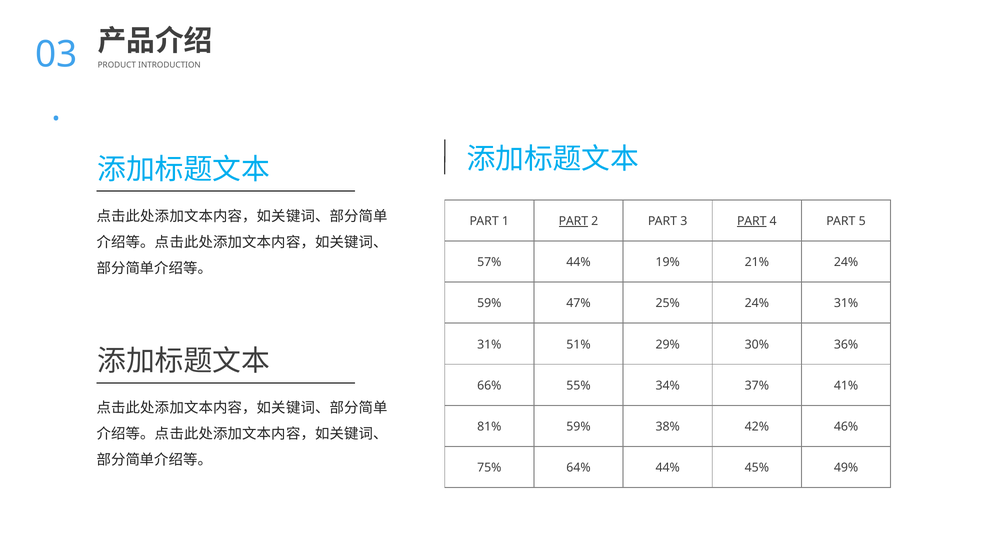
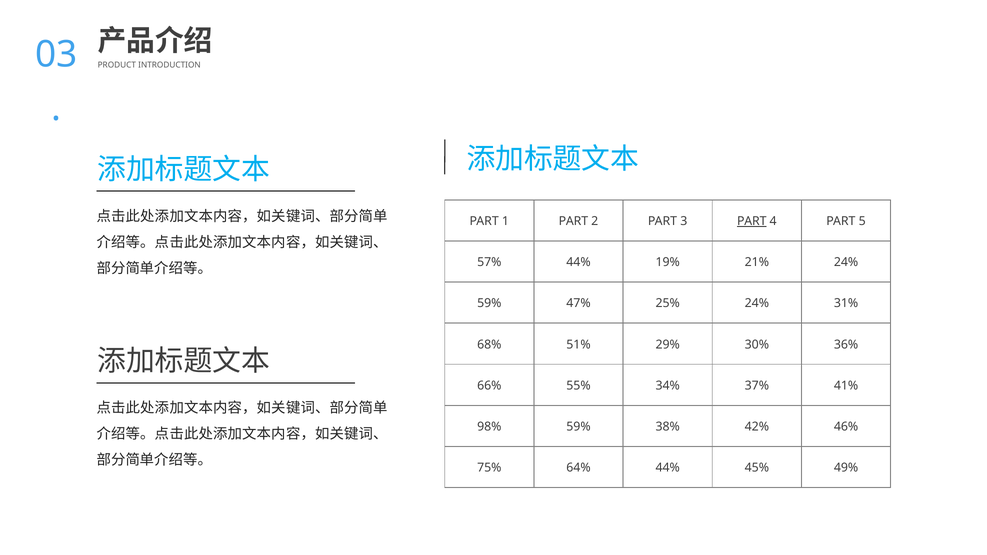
PART at (573, 221) underline: present -> none
31% at (489, 345): 31% -> 68%
81%: 81% -> 98%
